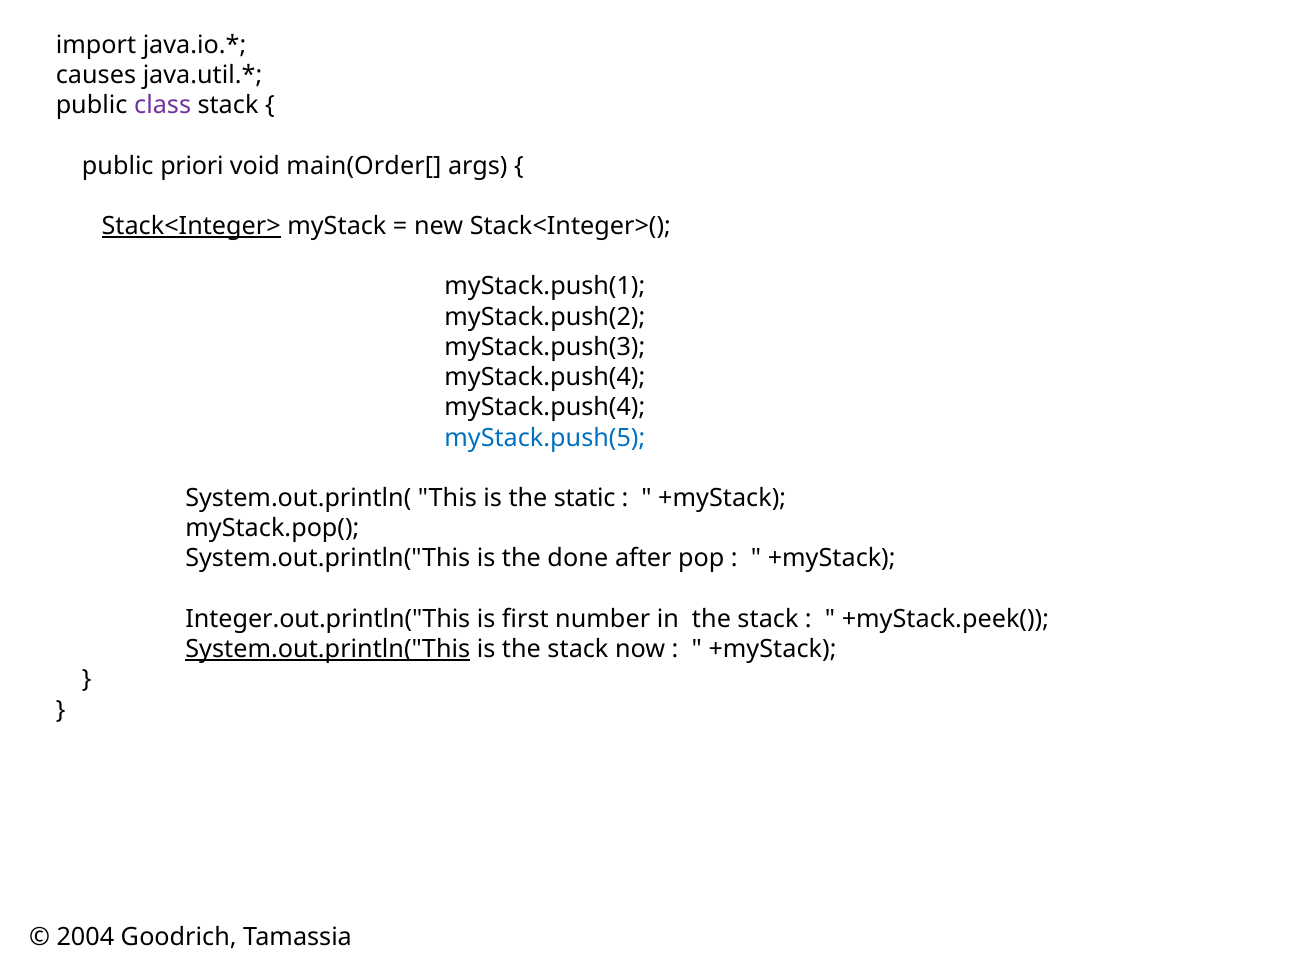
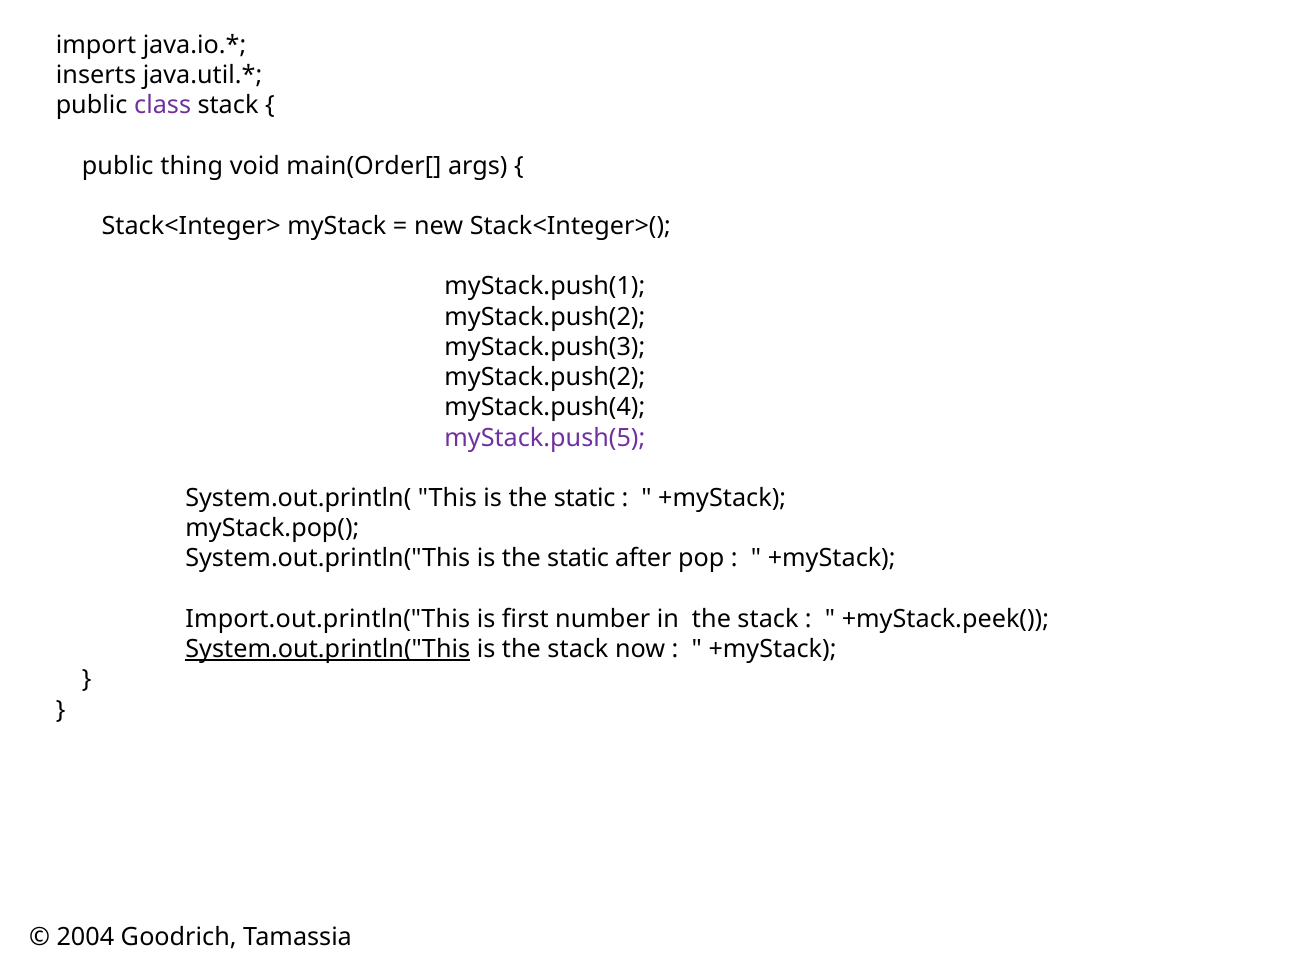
causes: causes -> inserts
priori: priori -> thing
Stack<Integer> underline: present -> none
myStack.push(4 at (545, 377): myStack.push(4 -> myStack.push(2
myStack.push(5 colour: blue -> purple
System.out.println("This is the done: done -> static
Integer.out.println("This: Integer.out.println("This -> Import.out.println("This
